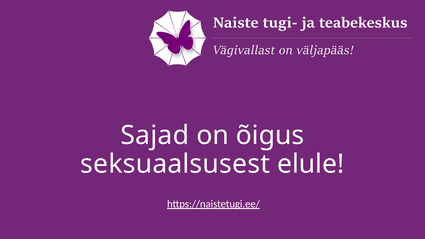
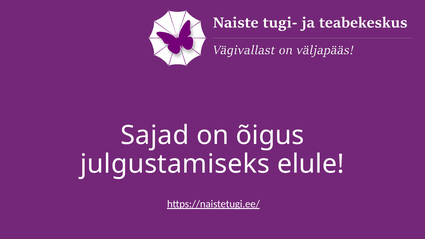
seksuaalsusest: seksuaalsusest -> julgustamiseks
